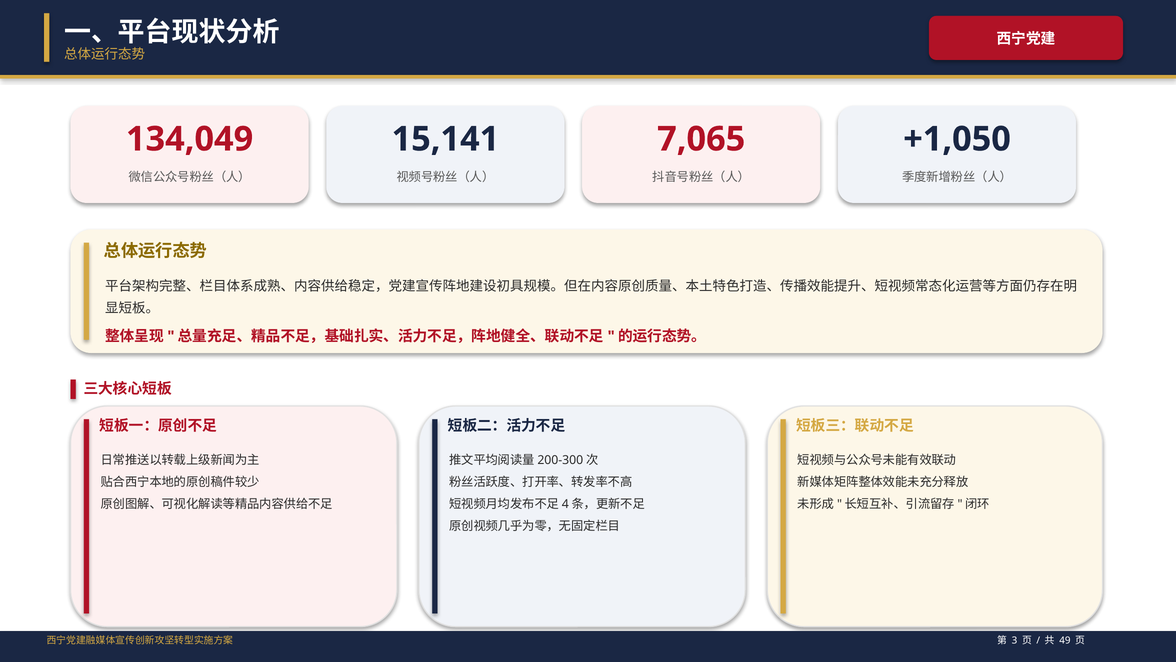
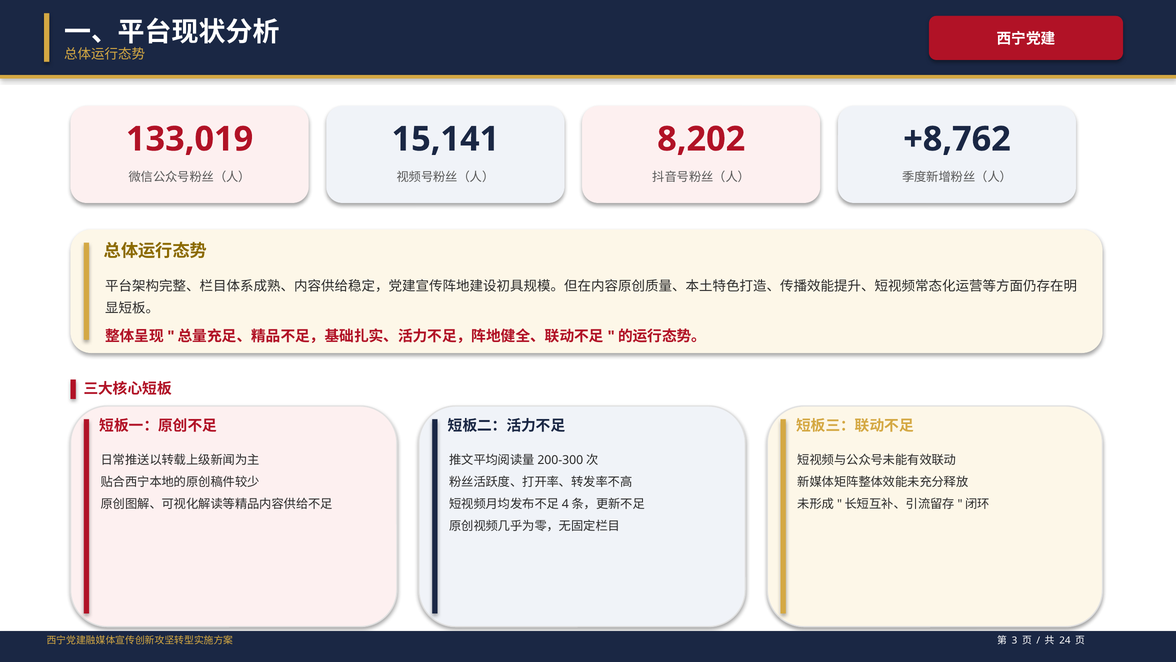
134,049: 134,049 -> 133,019
7,065: 7,065 -> 8,202
+1,050: +1,050 -> +8,762
49: 49 -> 24
